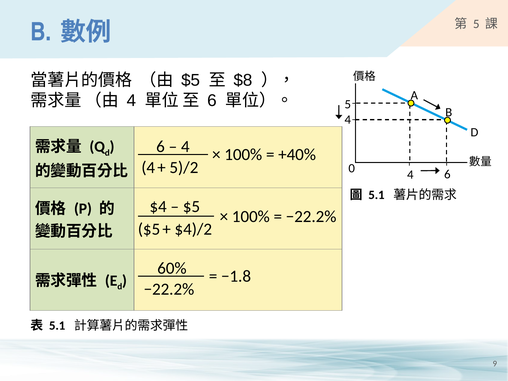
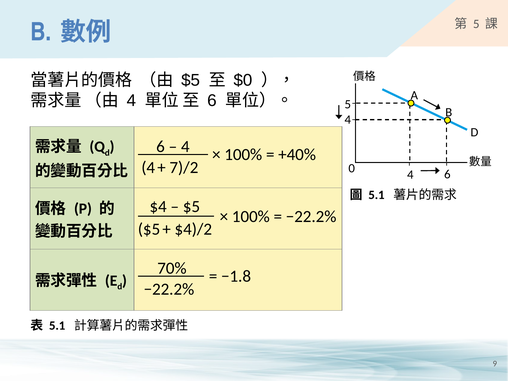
$8: $8 -> $0
5)/2: 5)/2 -> 7)/2
60%: 60% -> 70%
